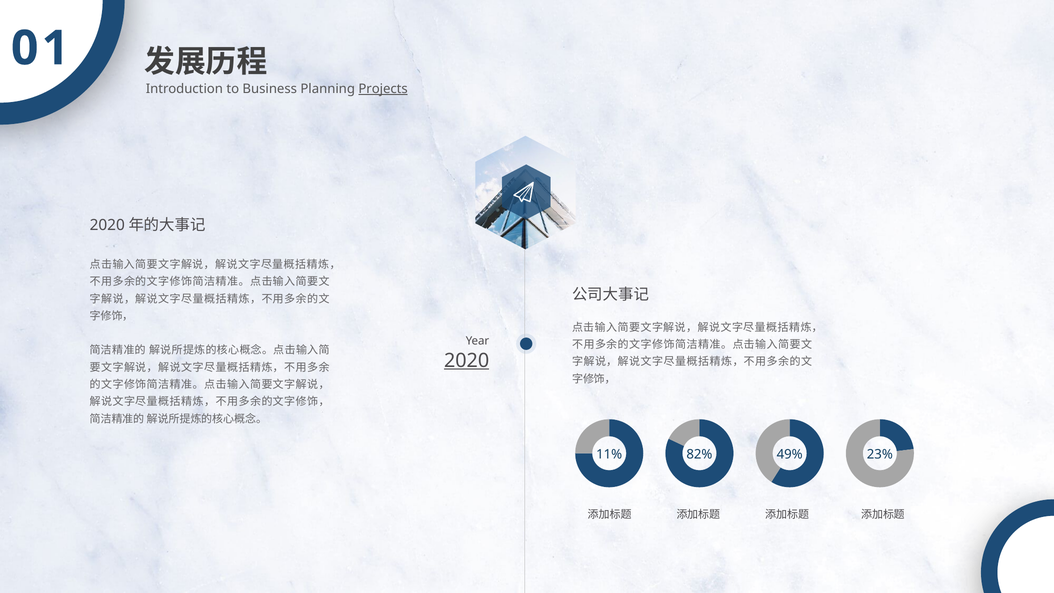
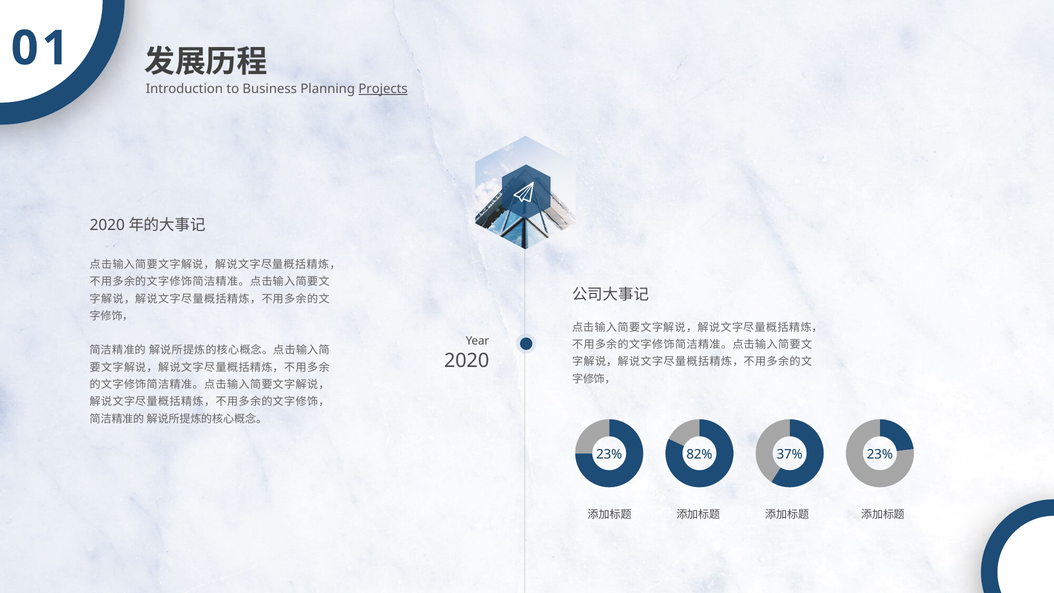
2020 underline: present -> none
11% at (609, 454): 11% -> 23%
49%: 49% -> 37%
